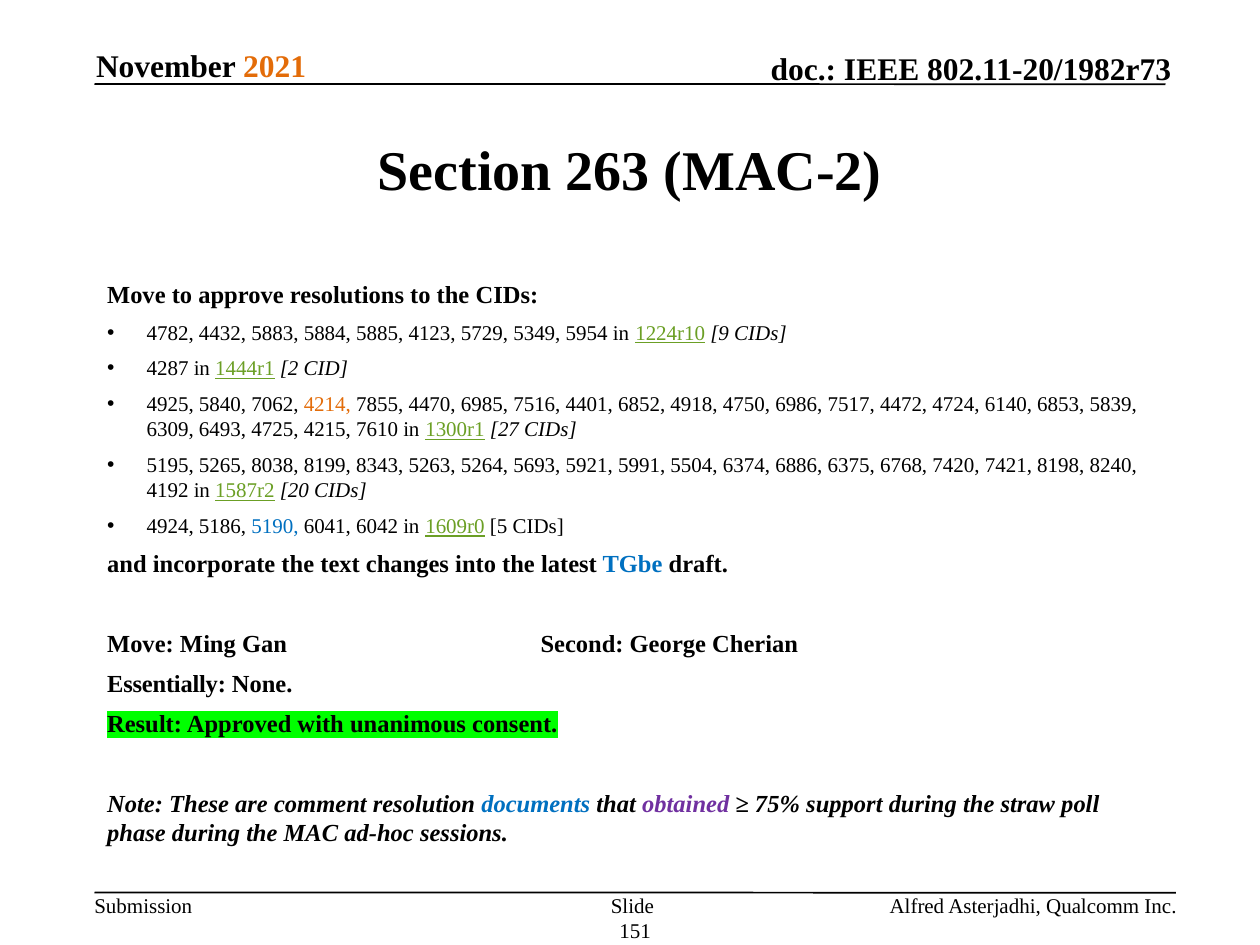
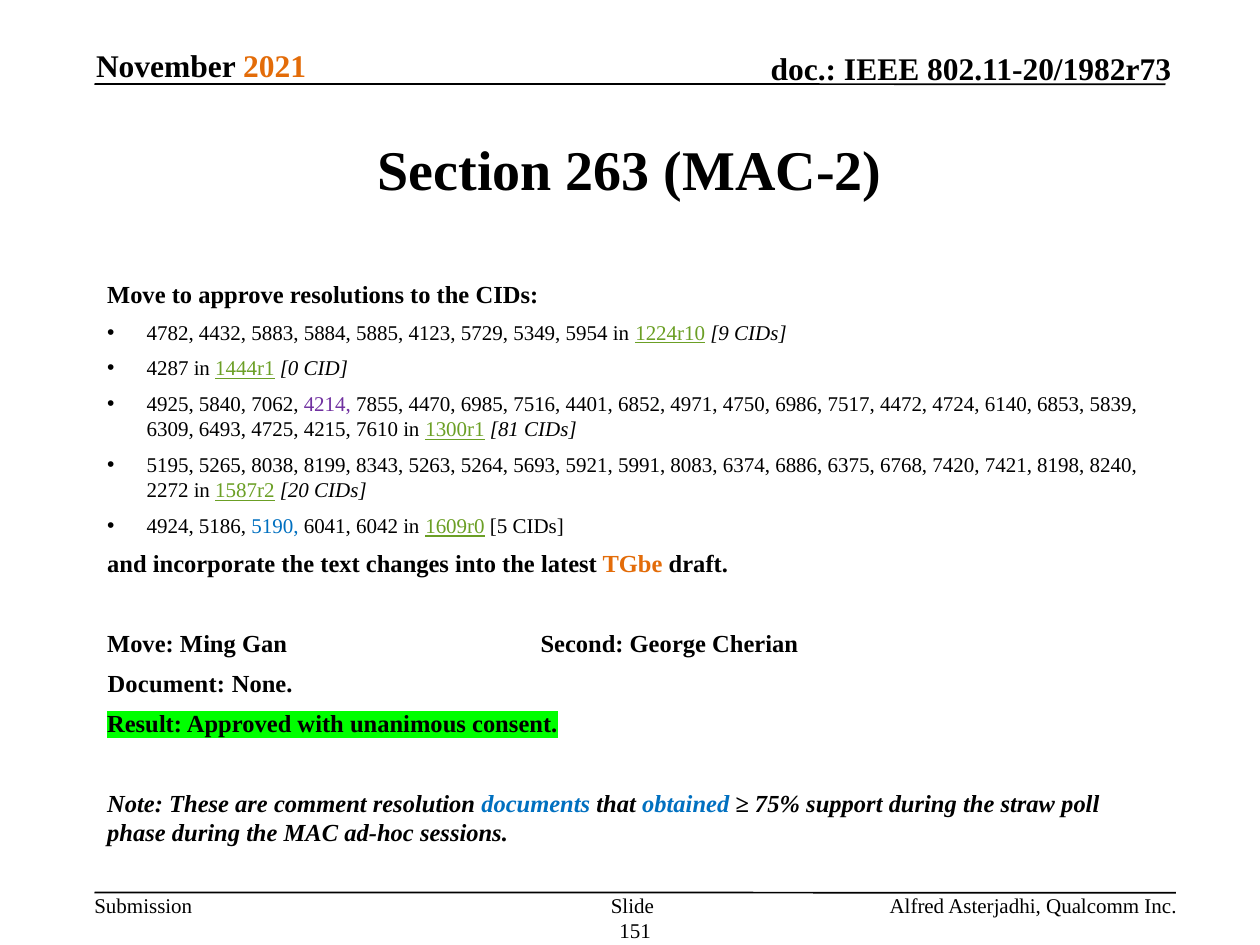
2: 2 -> 0
4214 colour: orange -> purple
4918: 4918 -> 4971
27: 27 -> 81
5504: 5504 -> 8083
4192: 4192 -> 2272
TGbe colour: blue -> orange
Essentially: Essentially -> Document
obtained colour: purple -> blue
